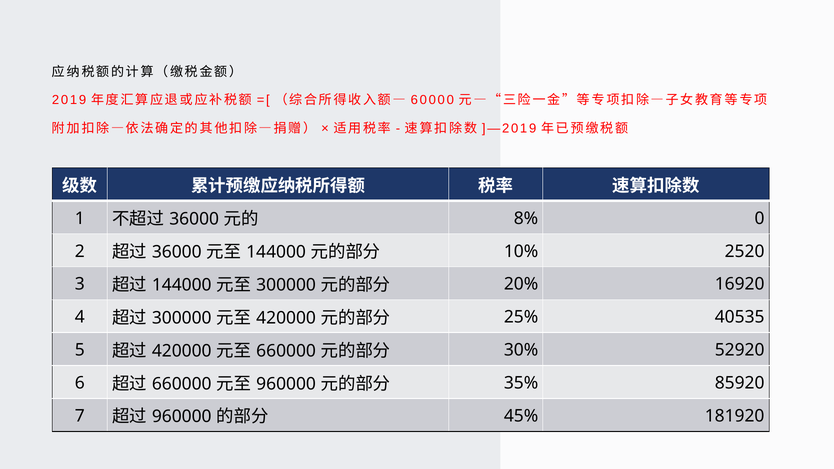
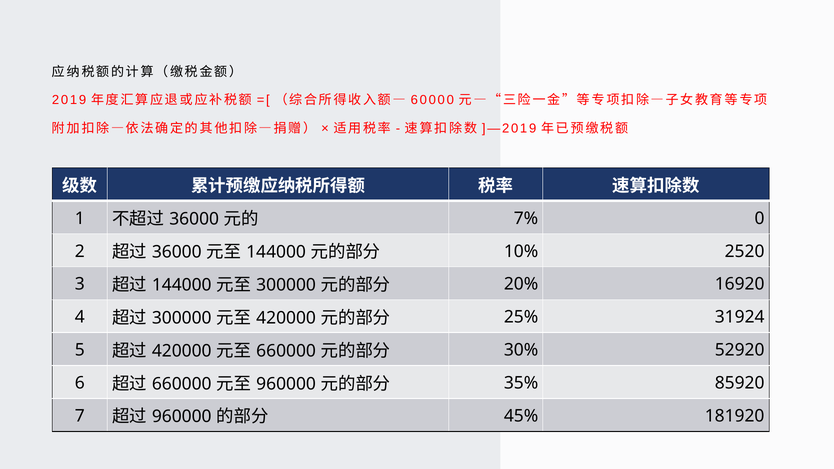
8%: 8% -> 7%
40535: 40535 -> 31924
